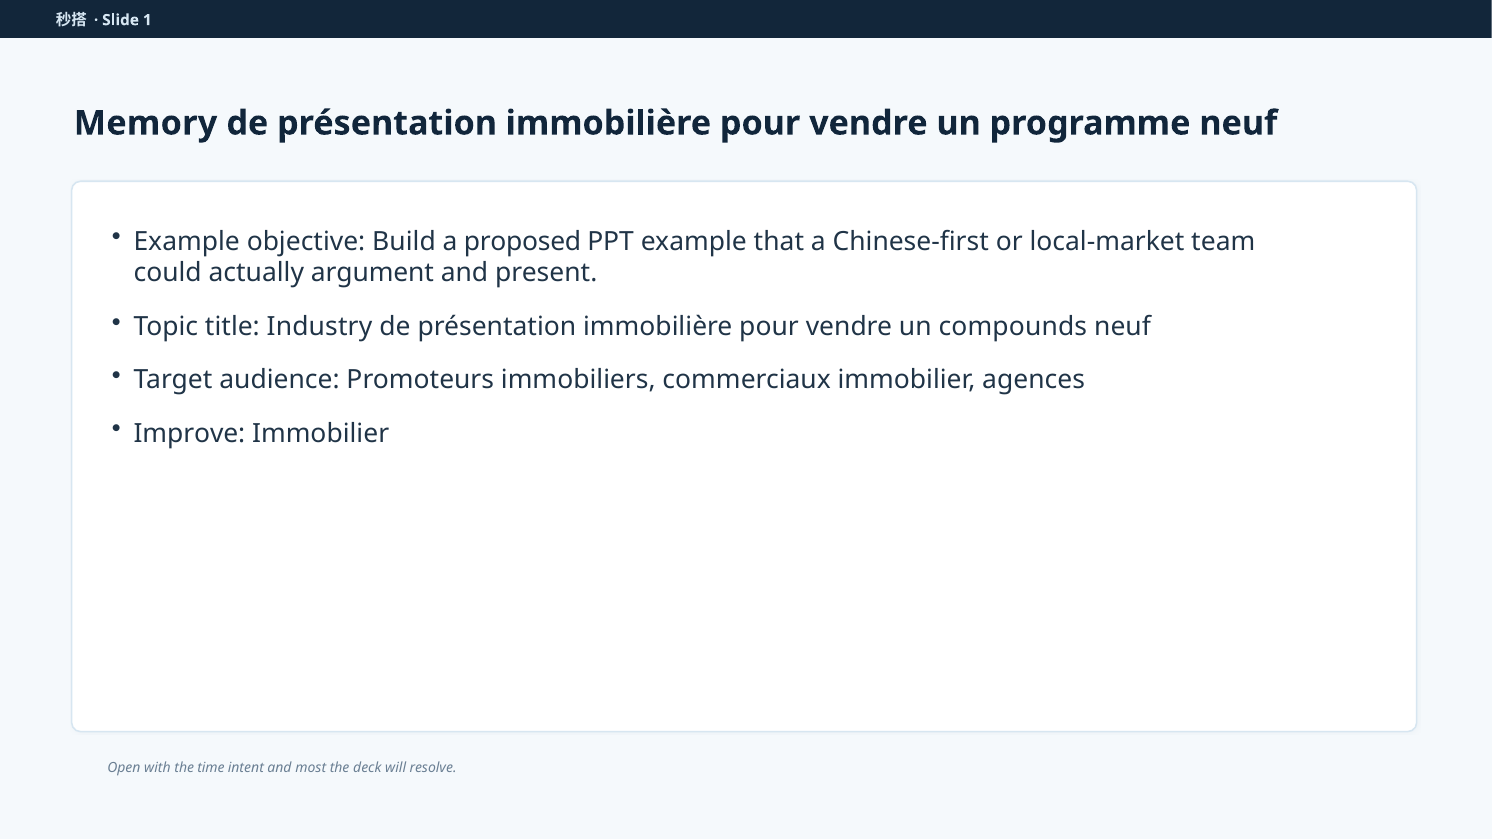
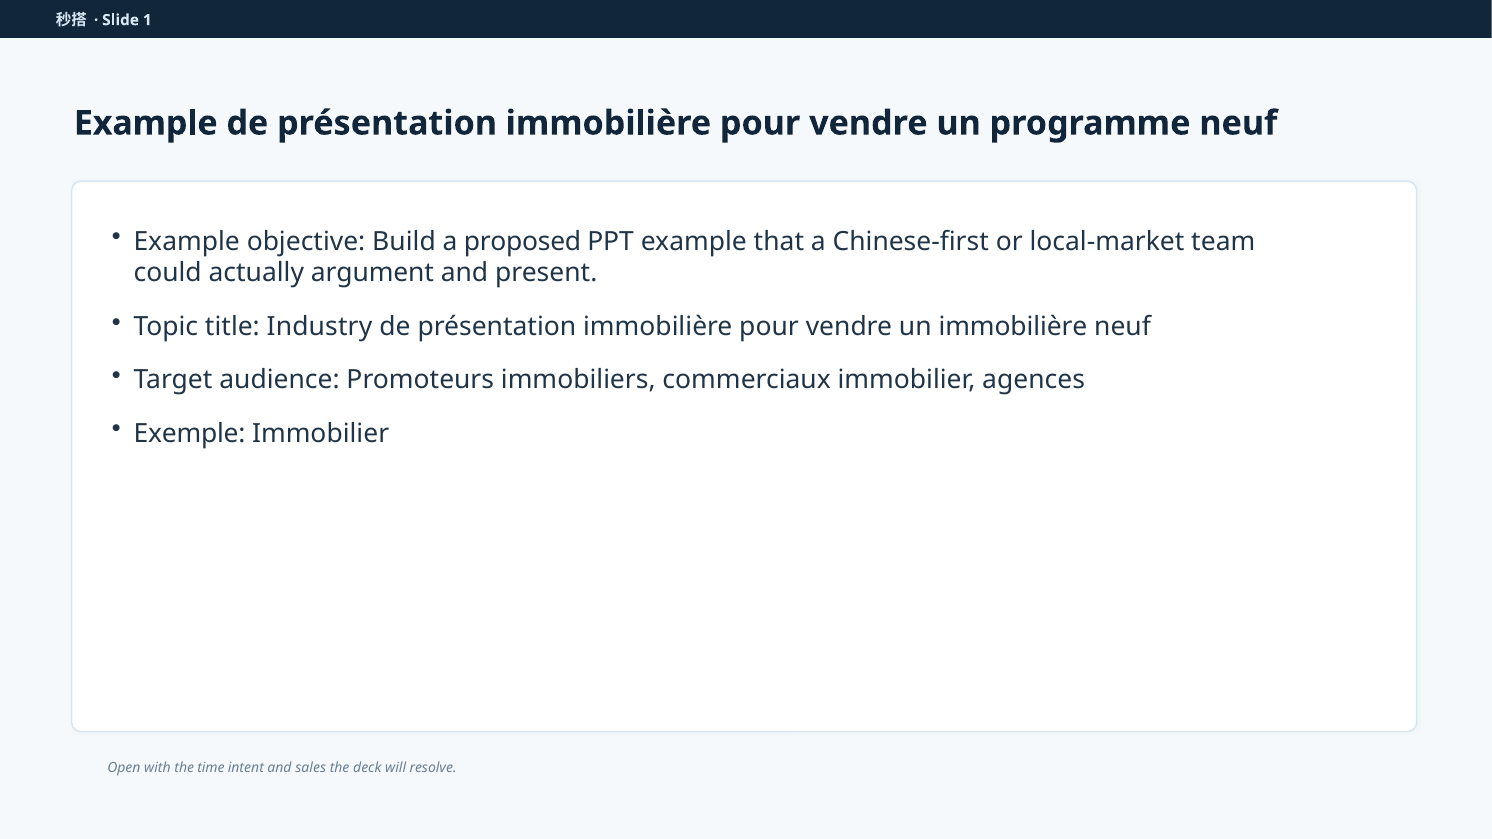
Memory at (146, 123): Memory -> Example
un compounds: compounds -> immobilière
Improve: Improve -> Exemple
most: most -> sales
